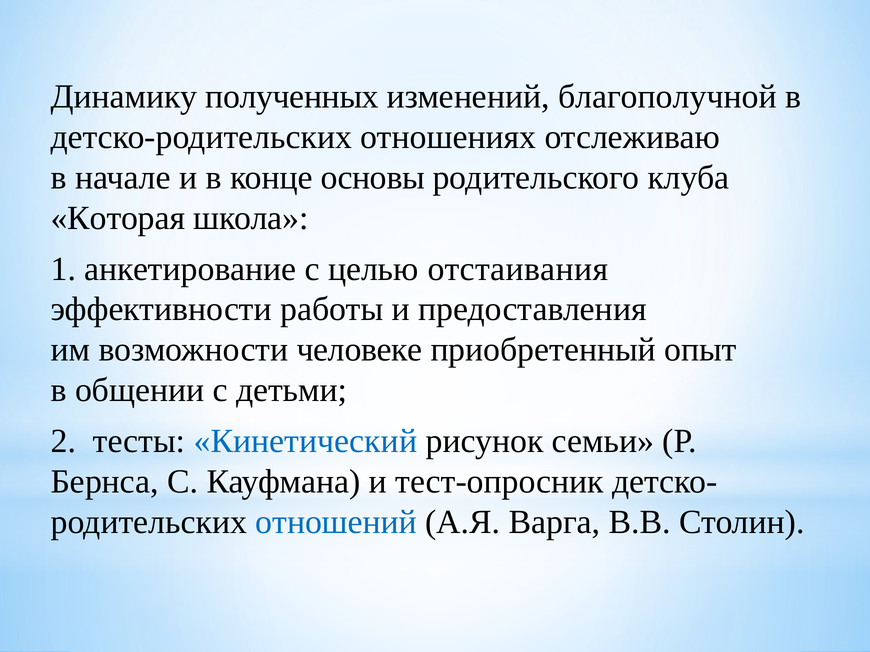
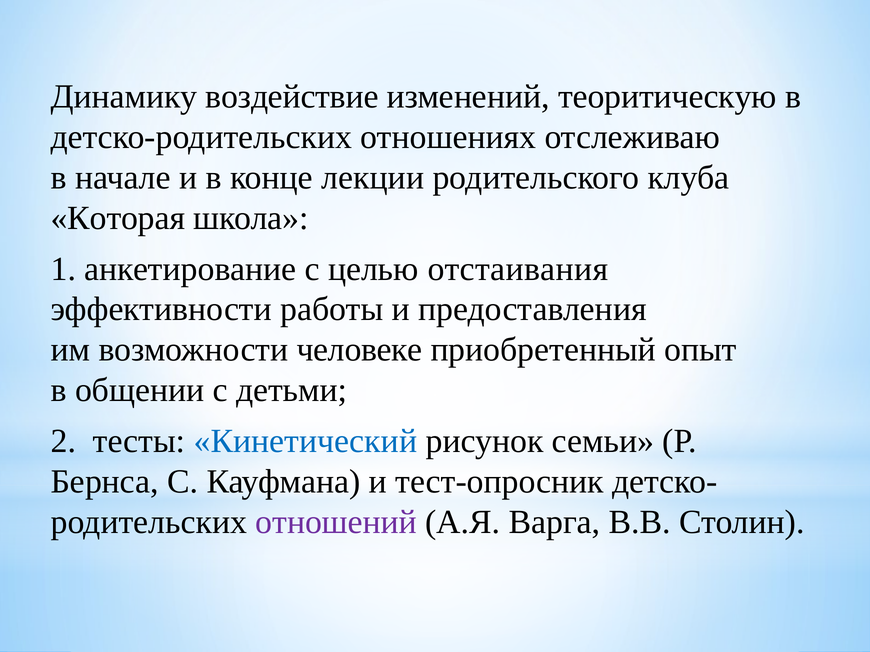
полученных: полученных -> воздействие
благополучной: благополучной -> теоритическую
основы: основы -> лекции
отношений colour: blue -> purple
